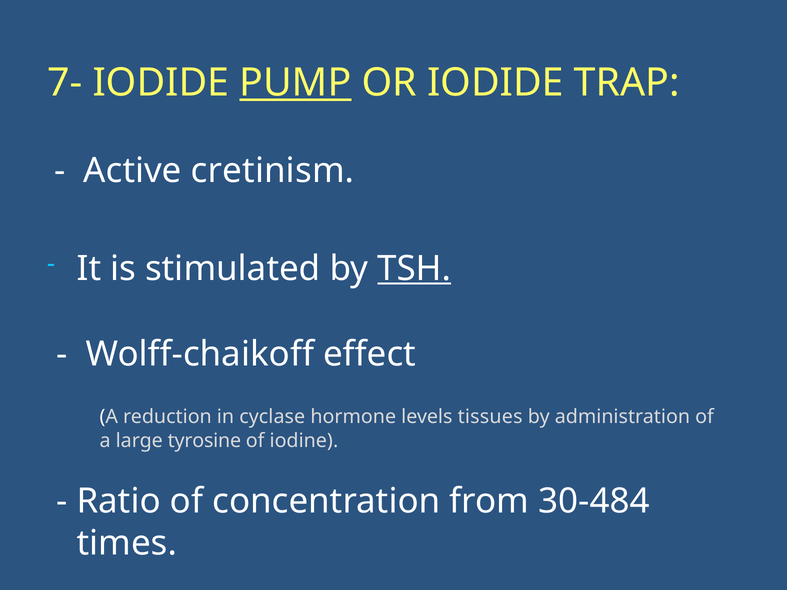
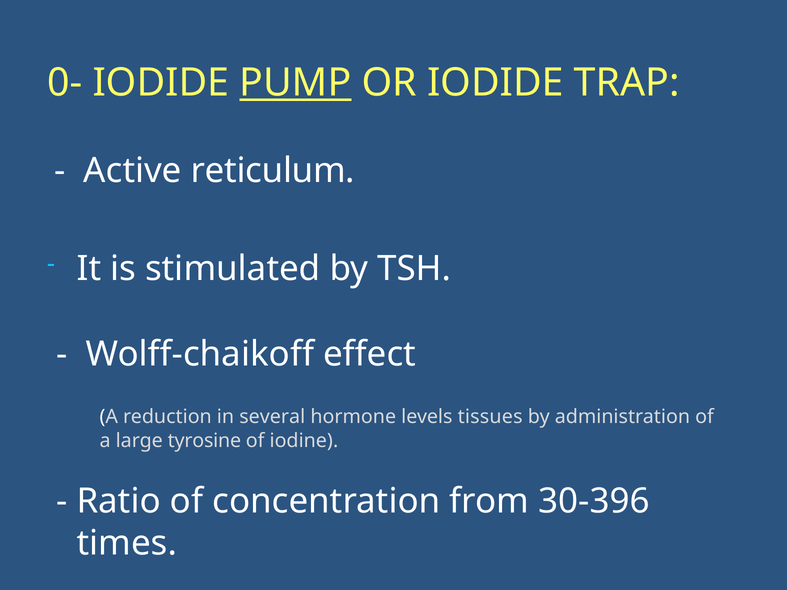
7-: 7- -> 0-
cretinism: cretinism -> reticulum
TSH underline: present -> none
cyclase: cyclase -> several
30-484: 30-484 -> 30-396
